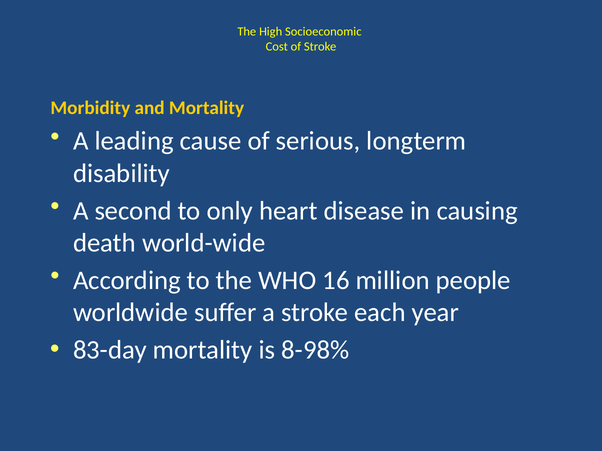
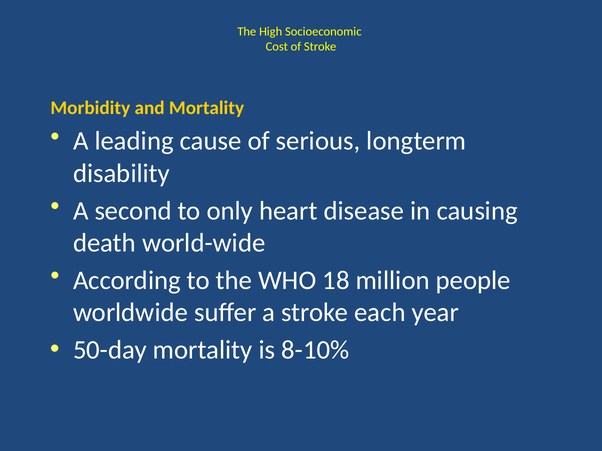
16: 16 -> 18
83-day: 83-day -> 50-day
8-98%: 8-98% -> 8-10%
